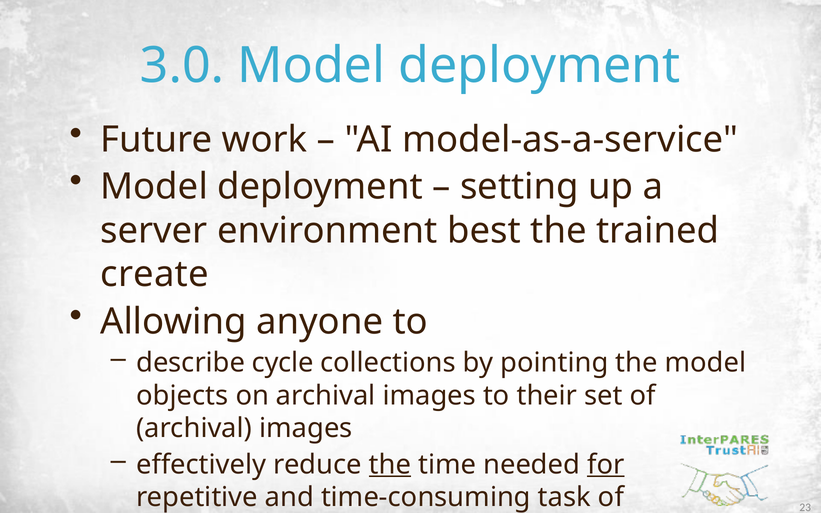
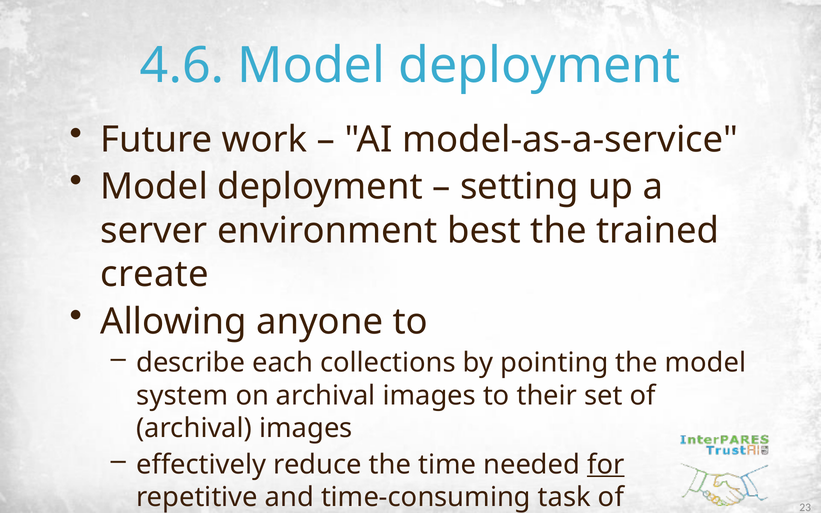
3.0: 3.0 -> 4.6
cycle: cycle -> each
objects: objects -> system
the at (390, 465) underline: present -> none
